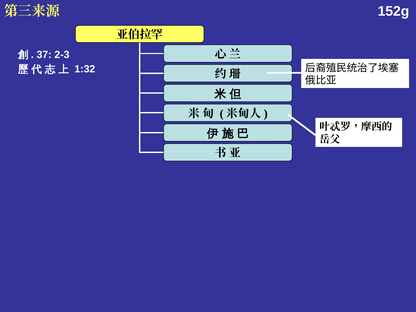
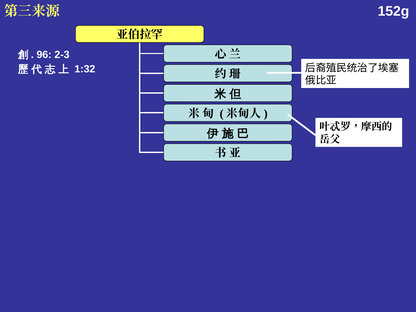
37: 37 -> 96
